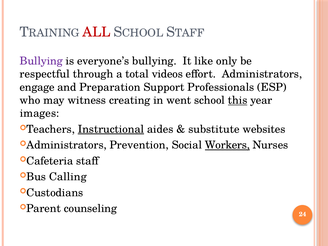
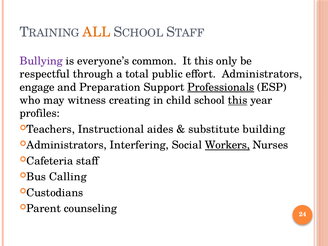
ALL colour: red -> orange
everyone’s bullying: bullying -> common
It like: like -> this
videos: videos -> public
Professionals underline: none -> present
went: went -> child
images: images -> profiles
Instructional underline: present -> none
websites: websites -> building
Prevention: Prevention -> Interfering
